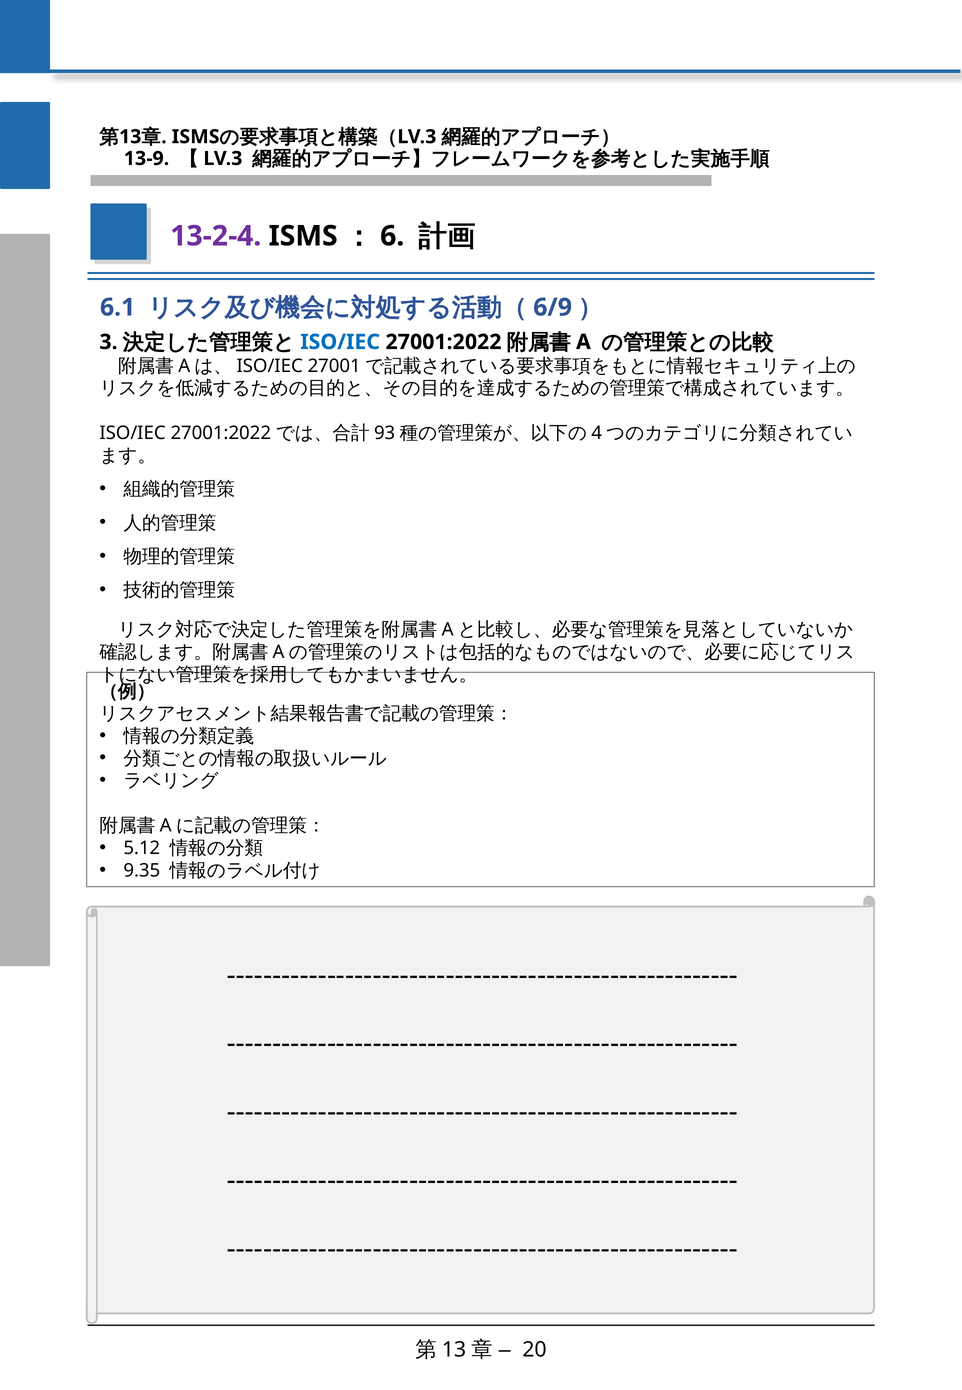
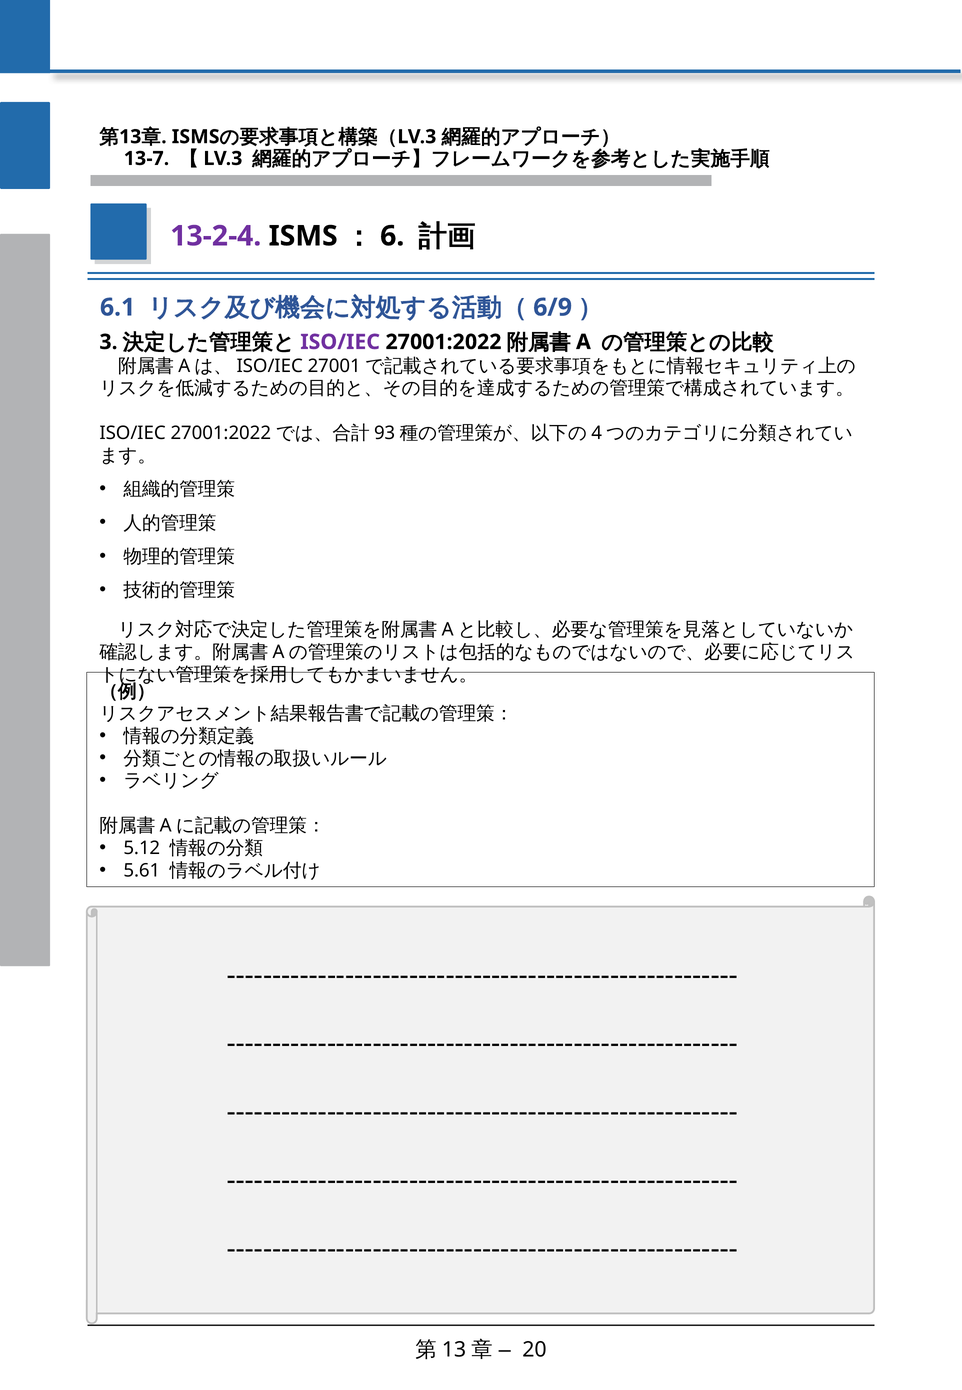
13-9: 13-9 -> 13-7
ISO/IEC at (340, 342) colour: blue -> purple
9.35: 9.35 -> 5.61
